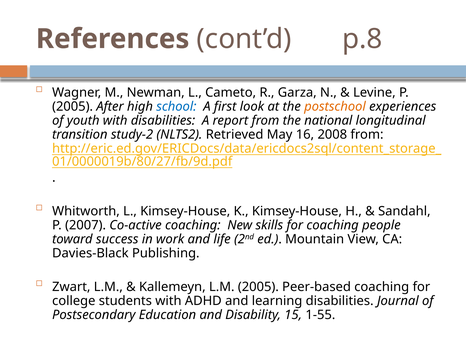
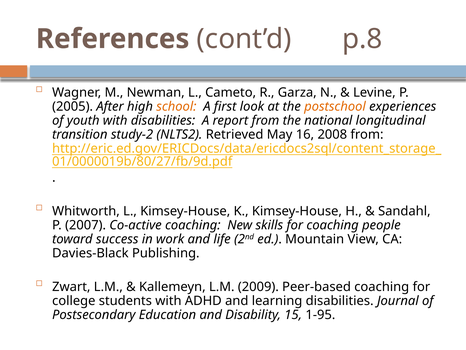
school colour: blue -> orange
L.M 2005: 2005 -> 2009
1-55: 1-55 -> 1-95
